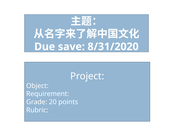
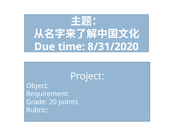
save: save -> time
